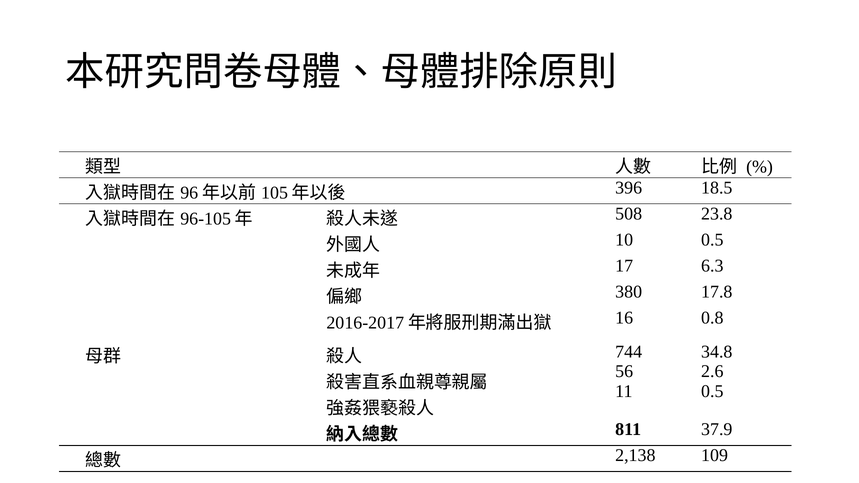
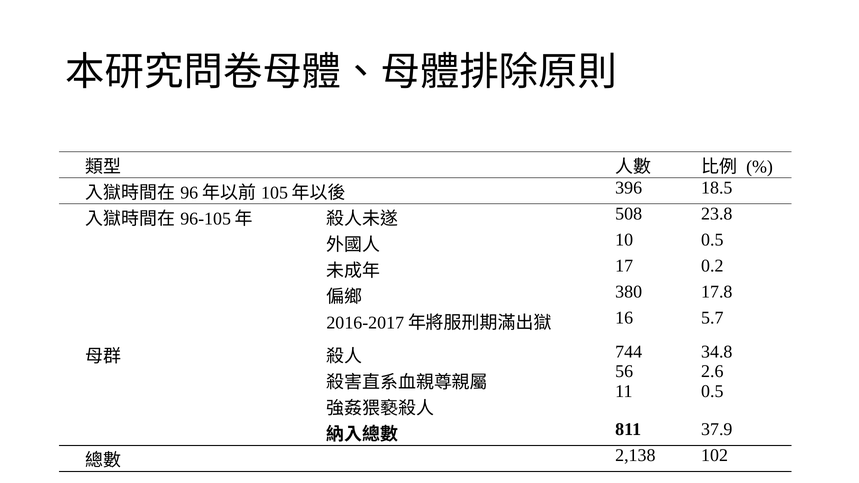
6.3: 6.3 -> 0.2
0.8: 0.8 -> 5.7
109: 109 -> 102
